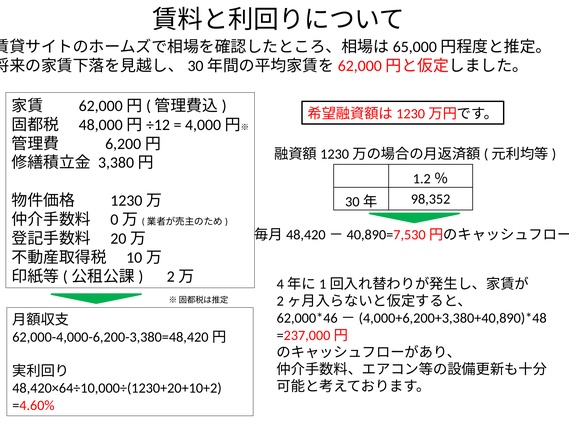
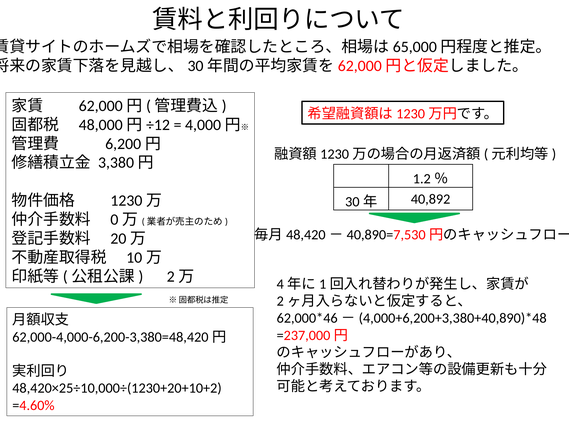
98,352: 98,352 -> 40,892
48,420×64÷10,000÷(1230+20+10+2: 48,420×64÷10,000÷(1230+20+10+2 -> 48,420×25÷10,000÷(1230+20+10+2
